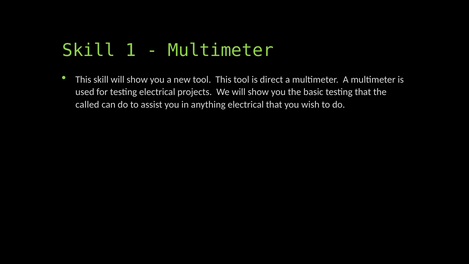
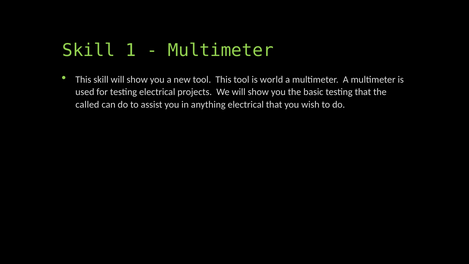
direct: direct -> world
